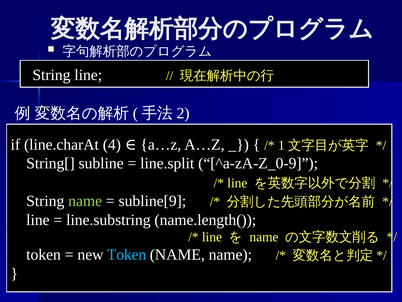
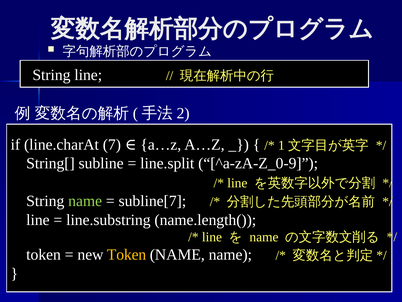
4: 4 -> 7
subline[9: subline[9 -> subline[7
Token at (127, 254) colour: light blue -> yellow
